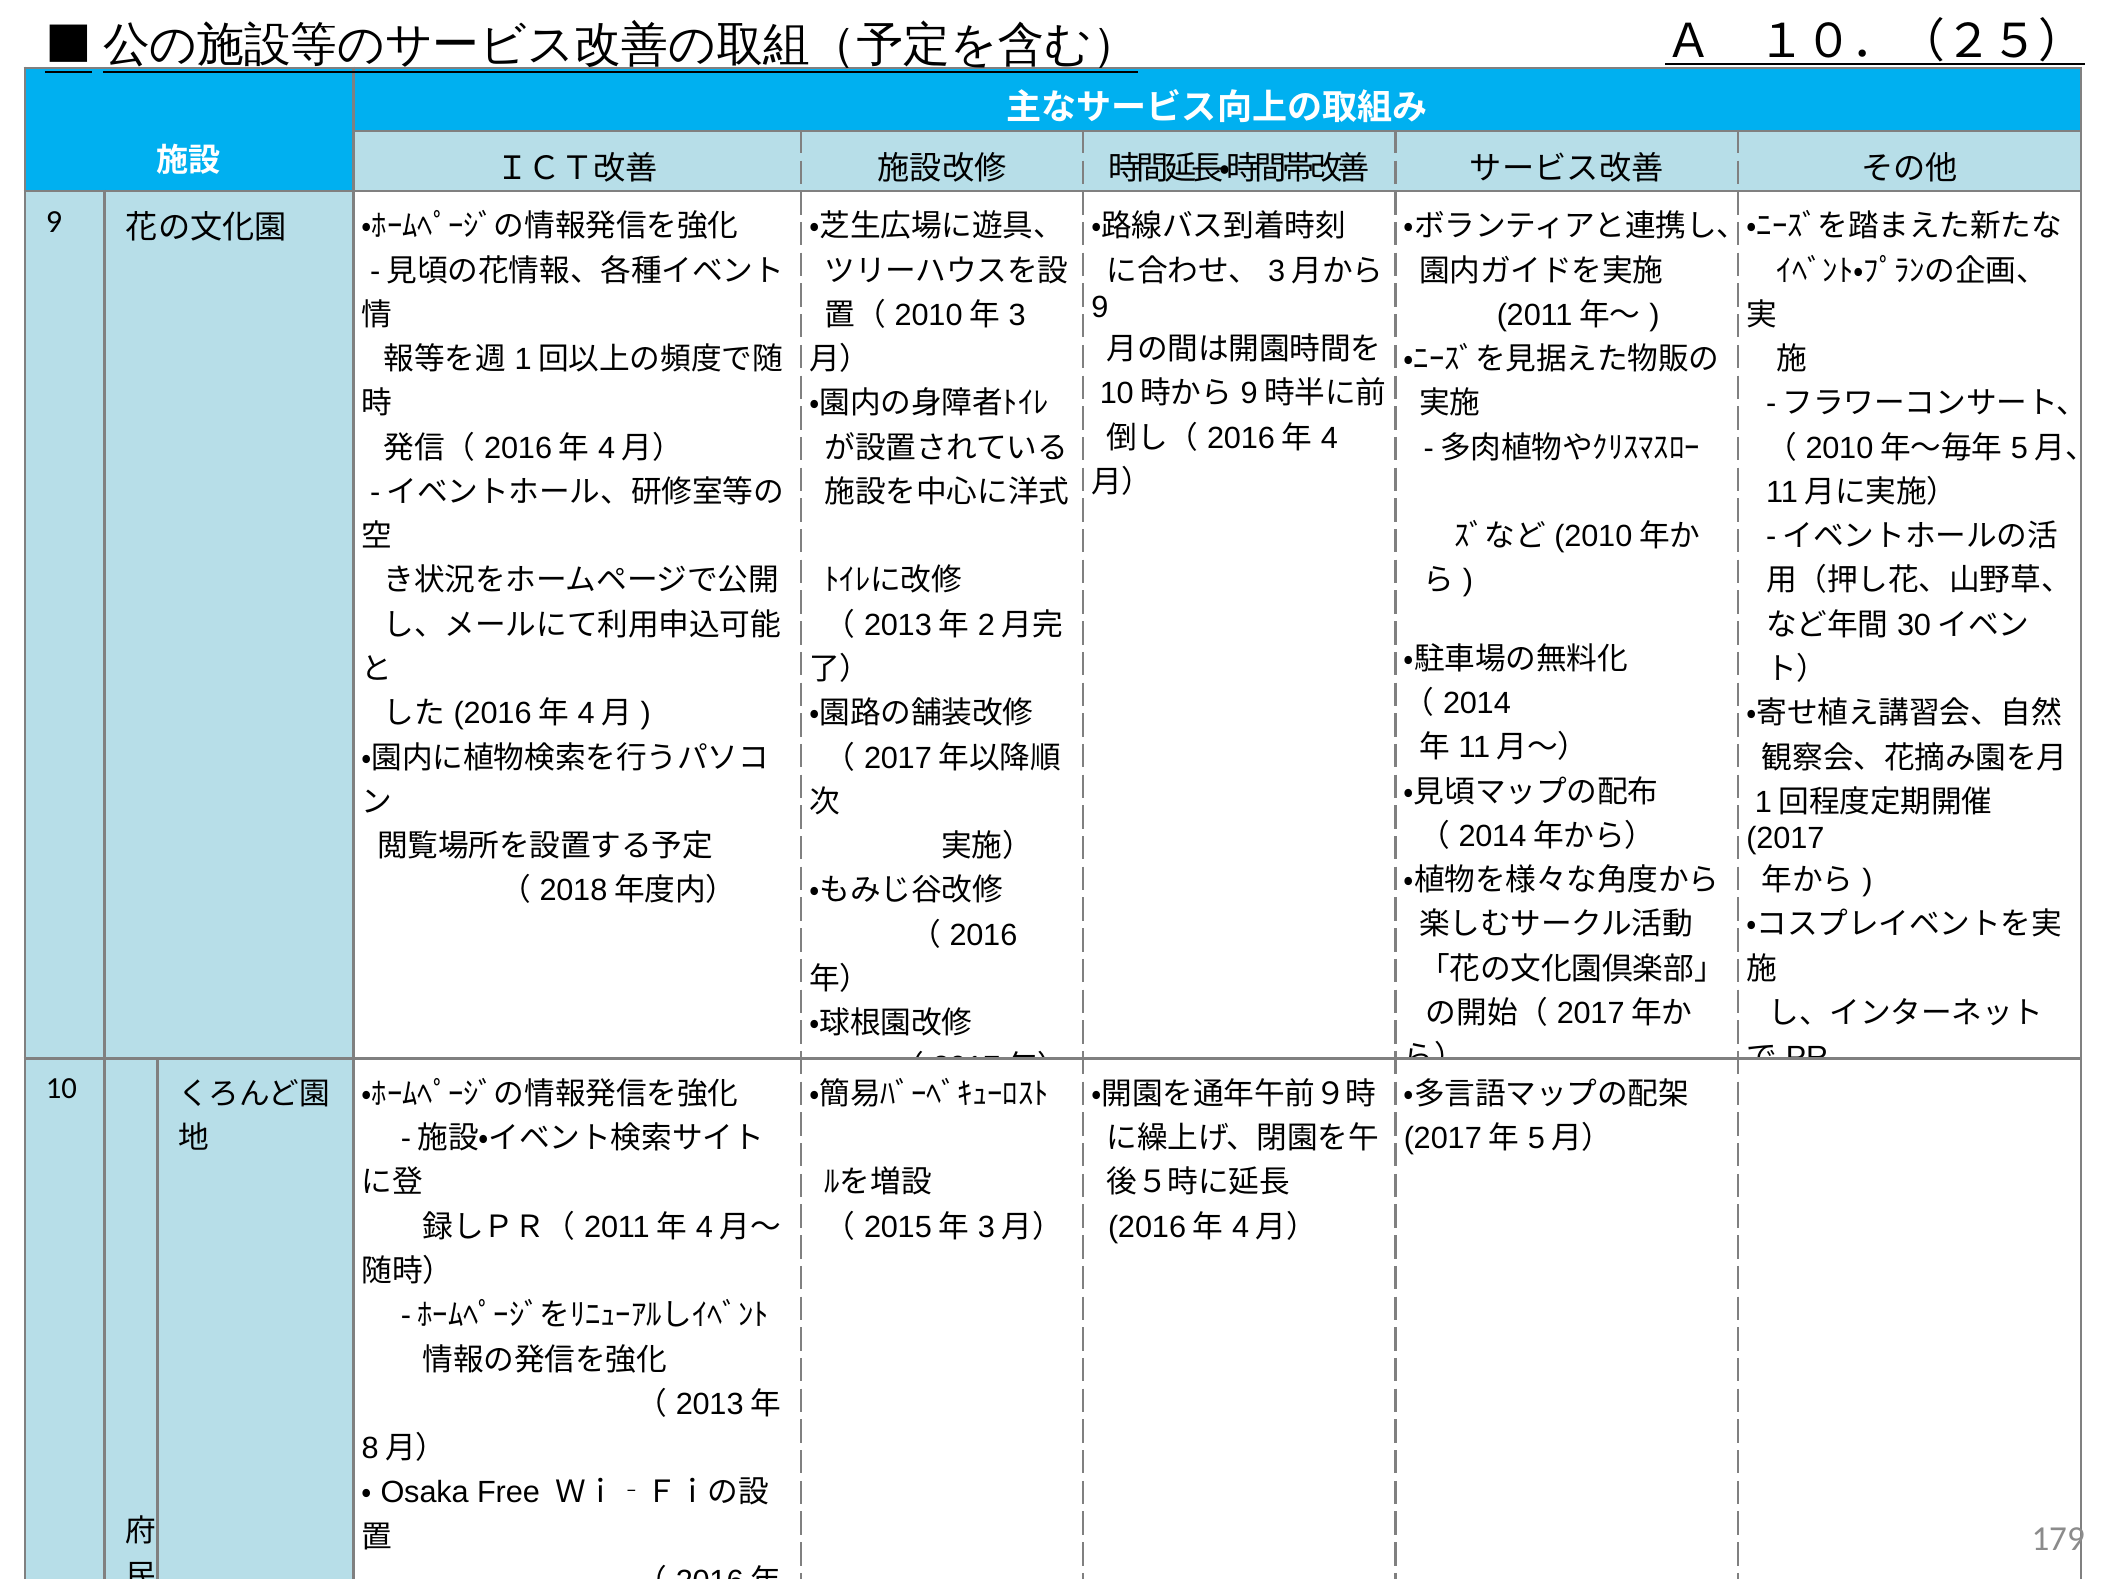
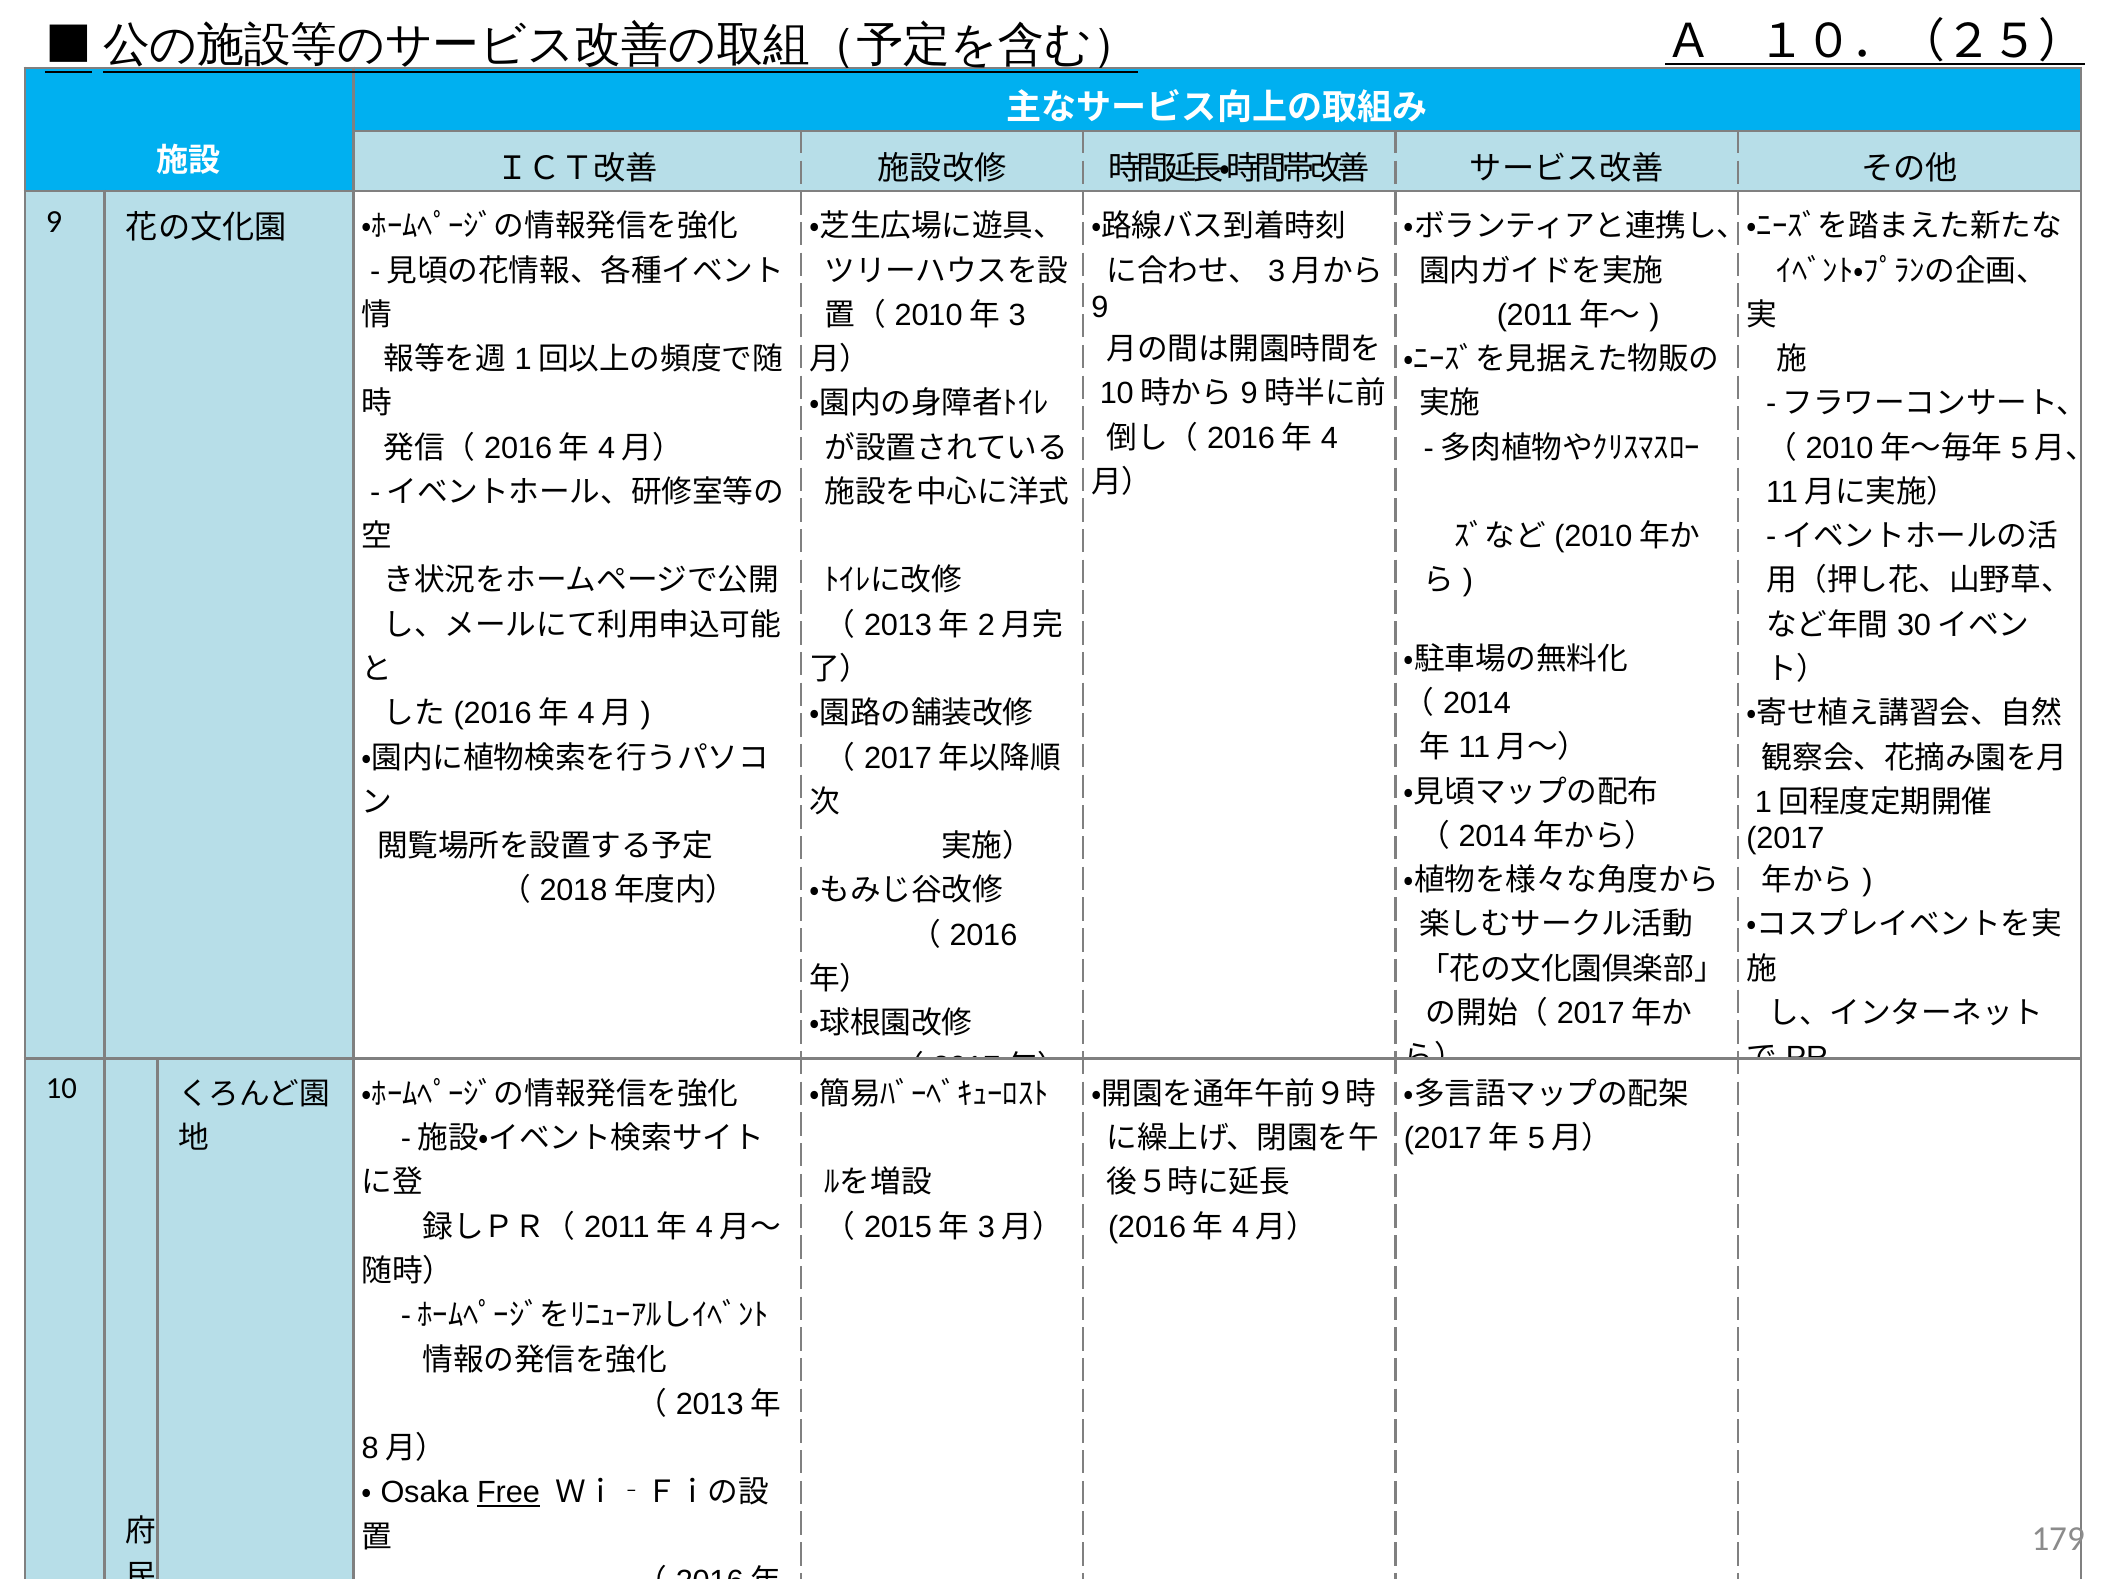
Free at (509, 1493) underline: none -> present
